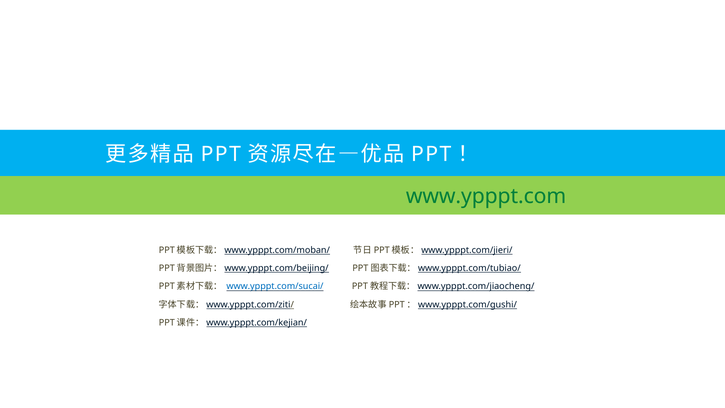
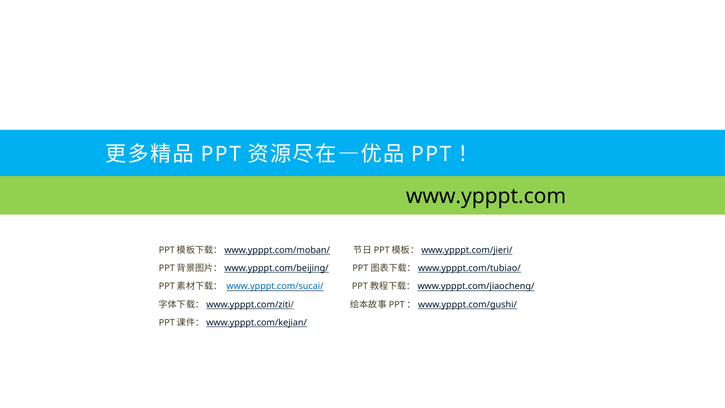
www.ypppt.com colour: green -> black
